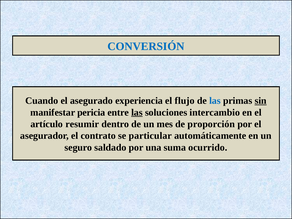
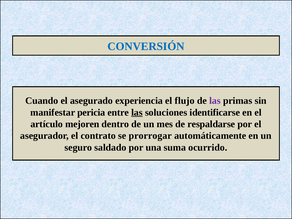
las at (215, 101) colour: blue -> purple
sin underline: present -> none
intercambio: intercambio -> identificarse
resumir: resumir -> mejoren
proporción: proporción -> respaldarse
particular: particular -> prorrogar
